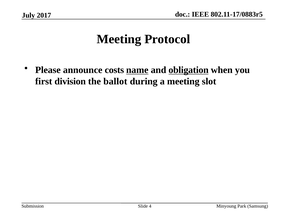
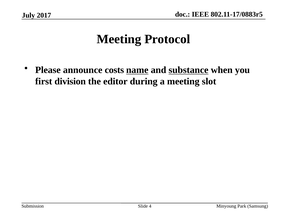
obligation: obligation -> substance
ballot: ballot -> editor
